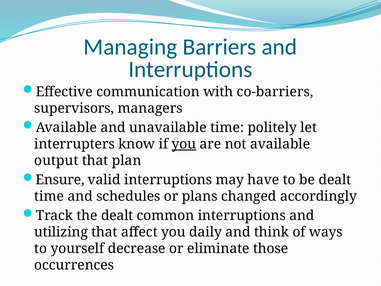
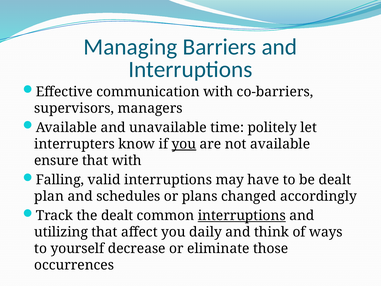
output: output -> ensure
that plan: plan -> with
Ensure: Ensure -> Falling
time at (49, 196): time -> plan
interruptions at (242, 215) underline: none -> present
